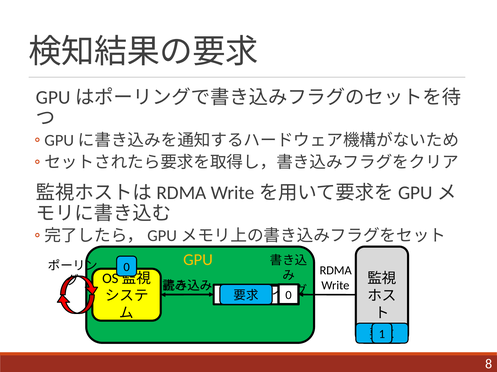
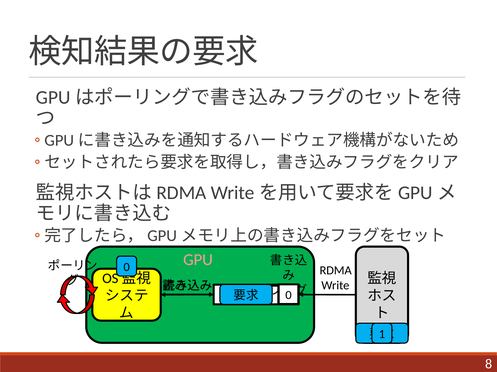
GPU colour: yellow -> pink
